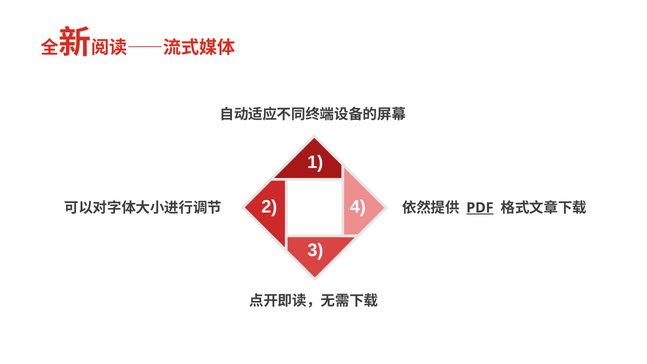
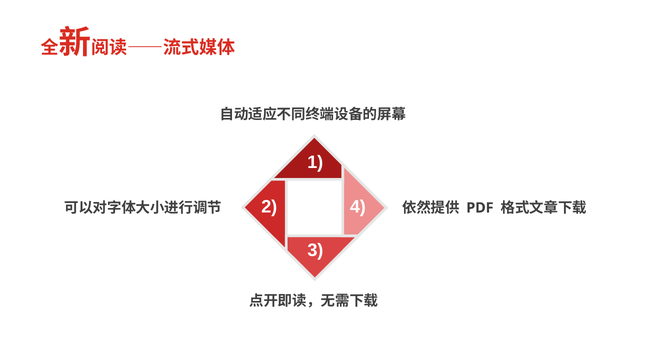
PDF underline: present -> none
